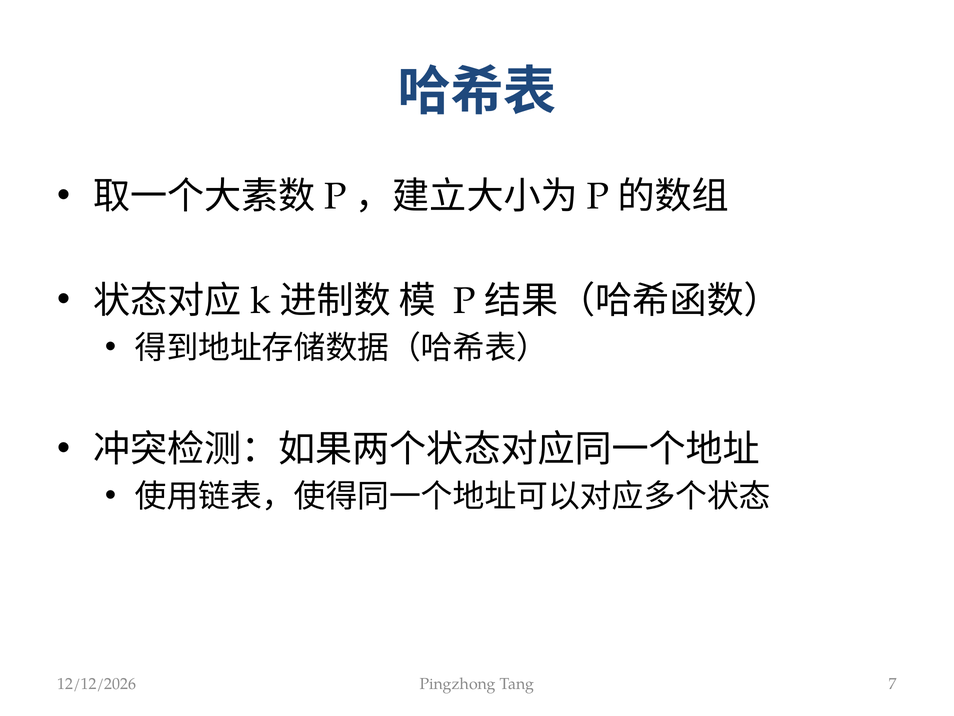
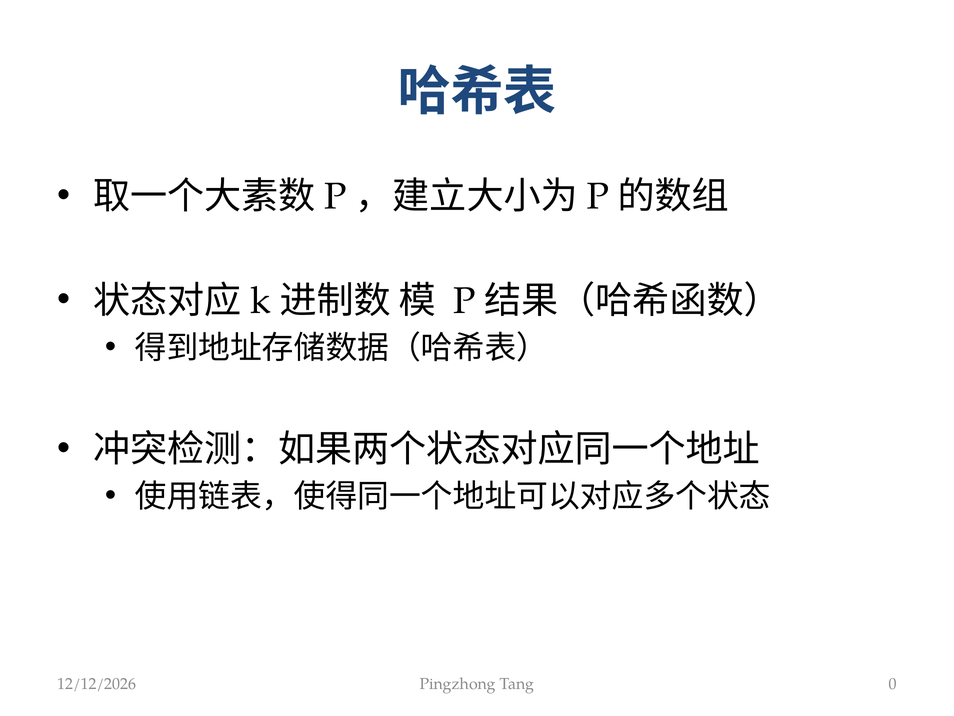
7: 7 -> 0
